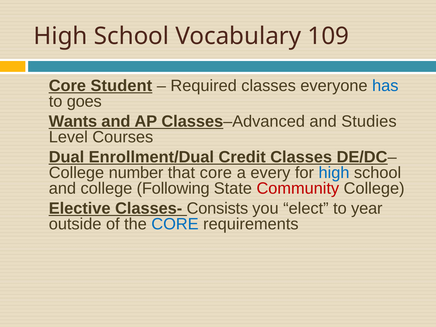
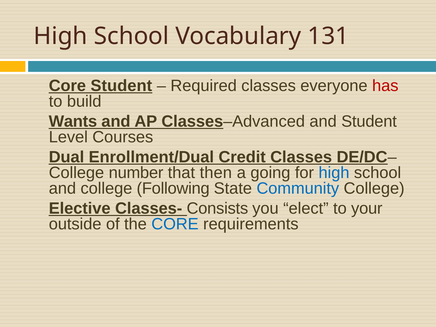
109: 109 -> 131
has colour: blue -> red
goes: goes -> build
and Studies: Studies -> Student
that core: core -> then
every: every -> going
Community colour: red -> blue
year: year -> your
